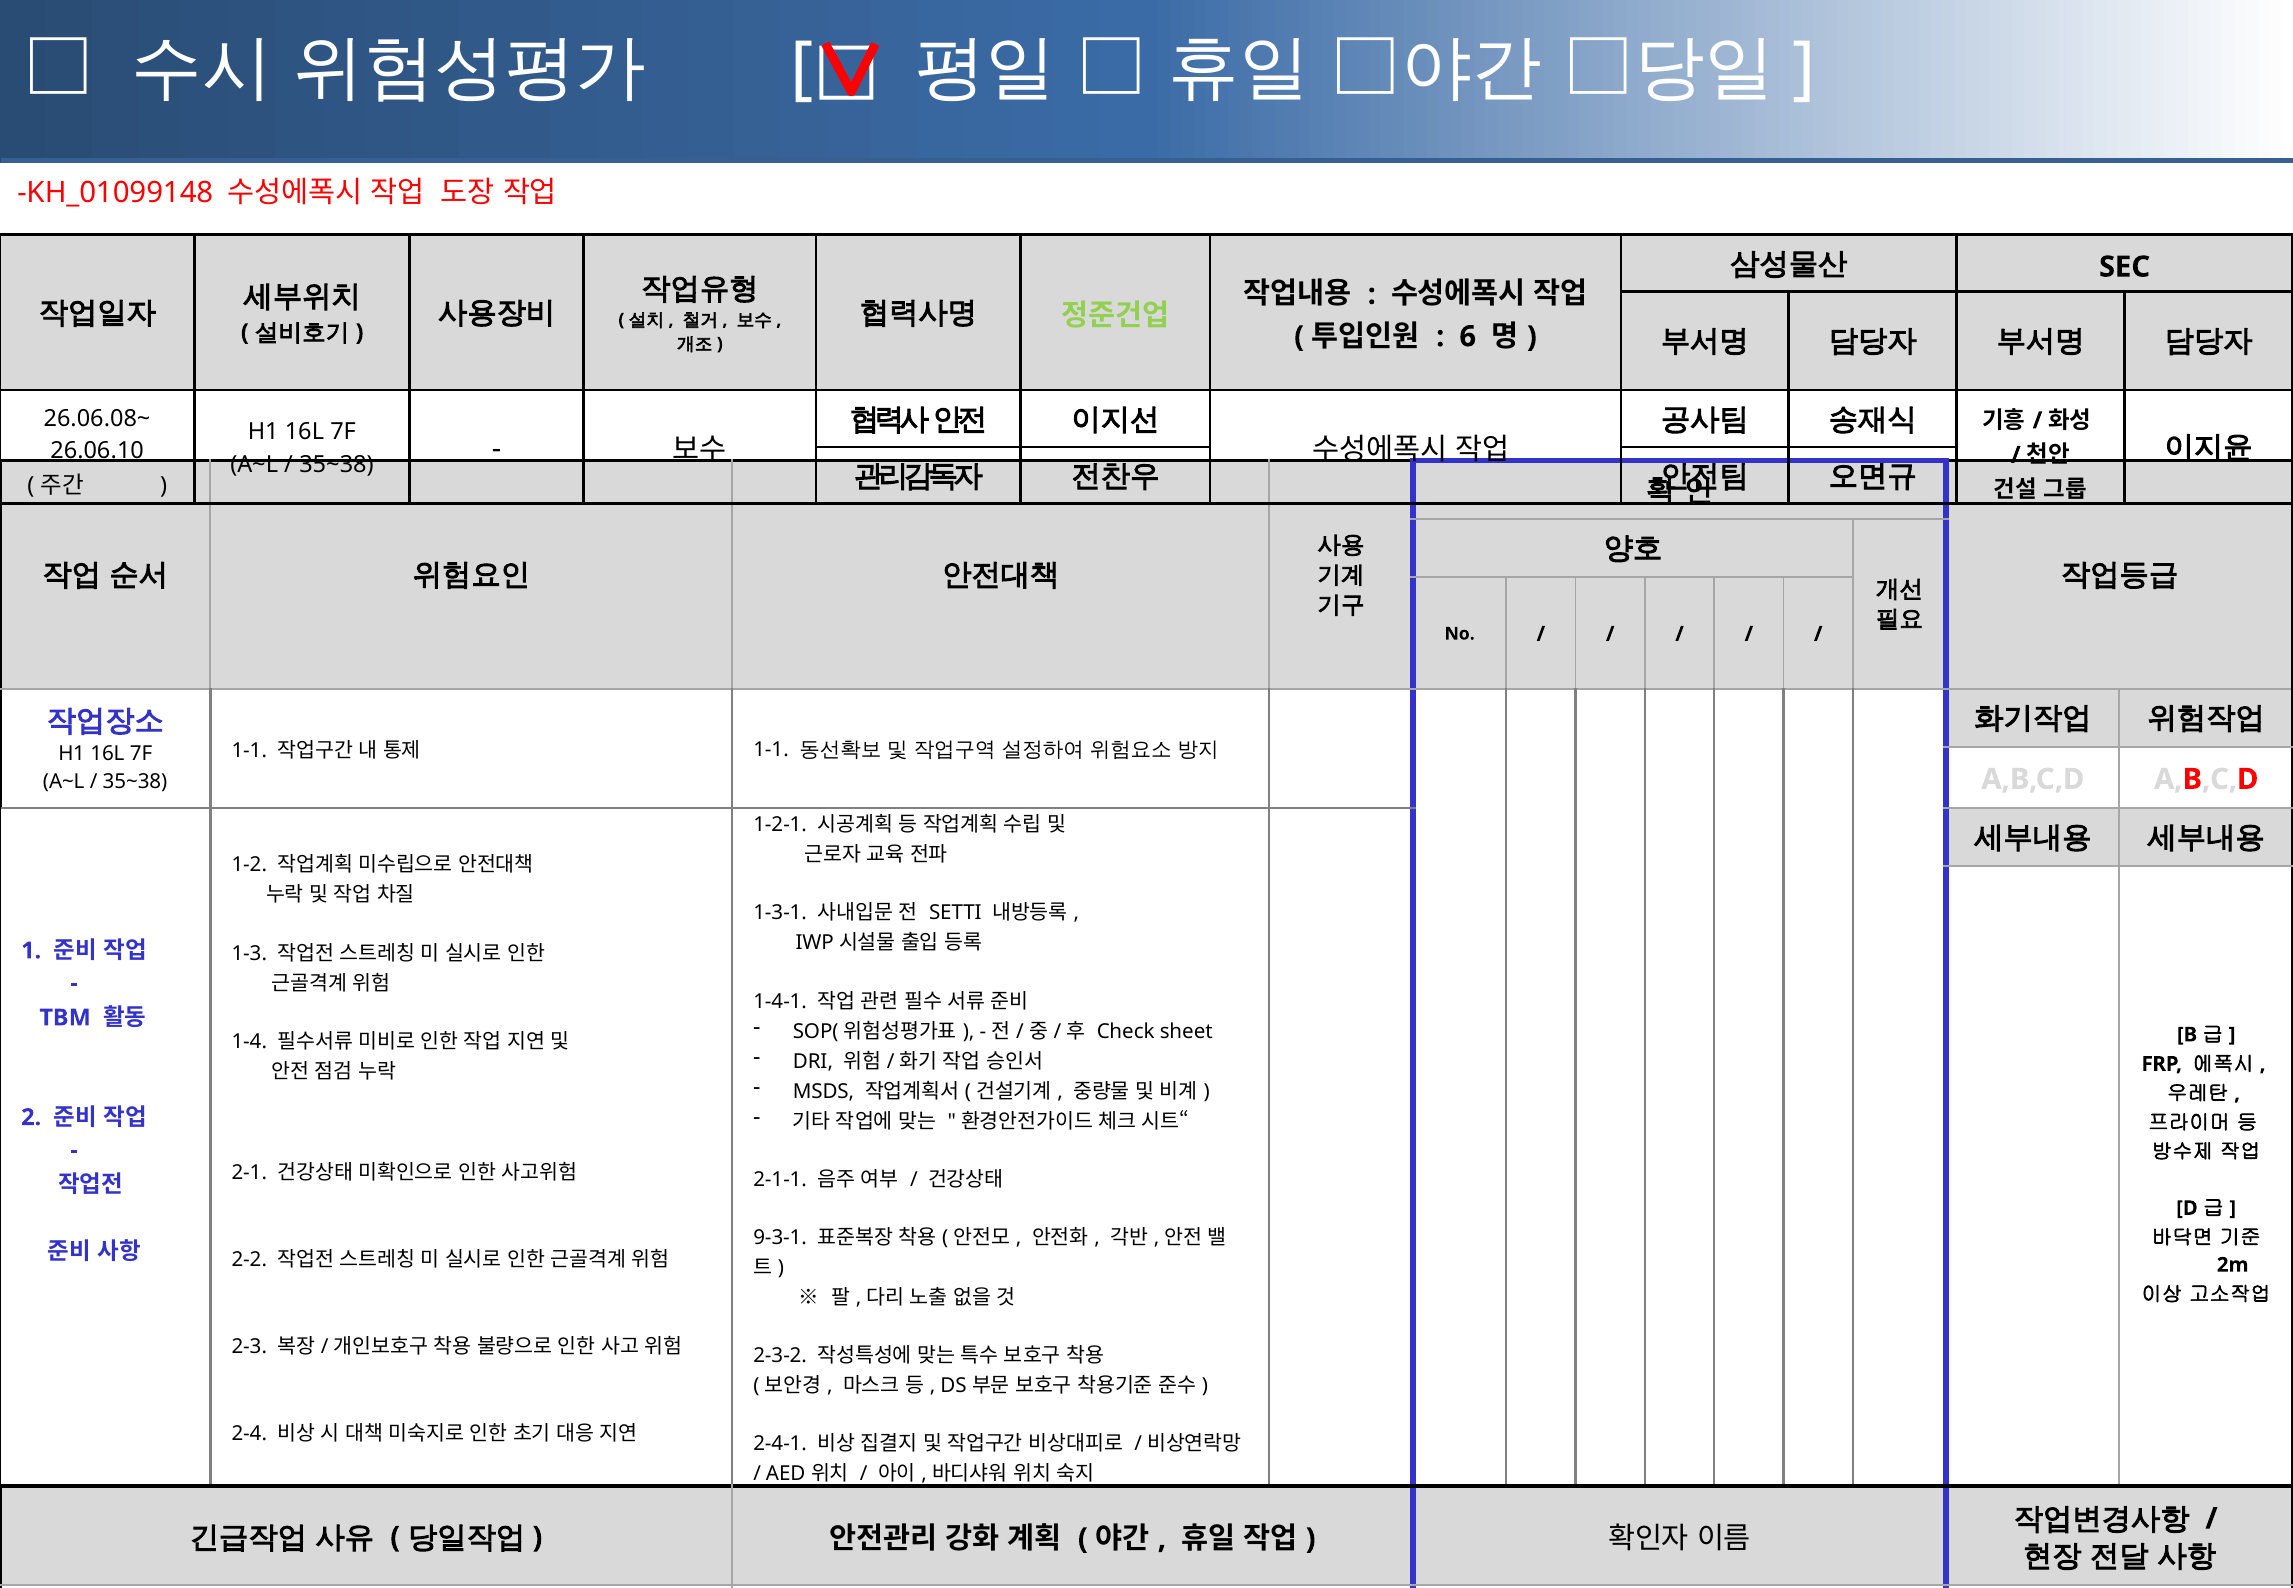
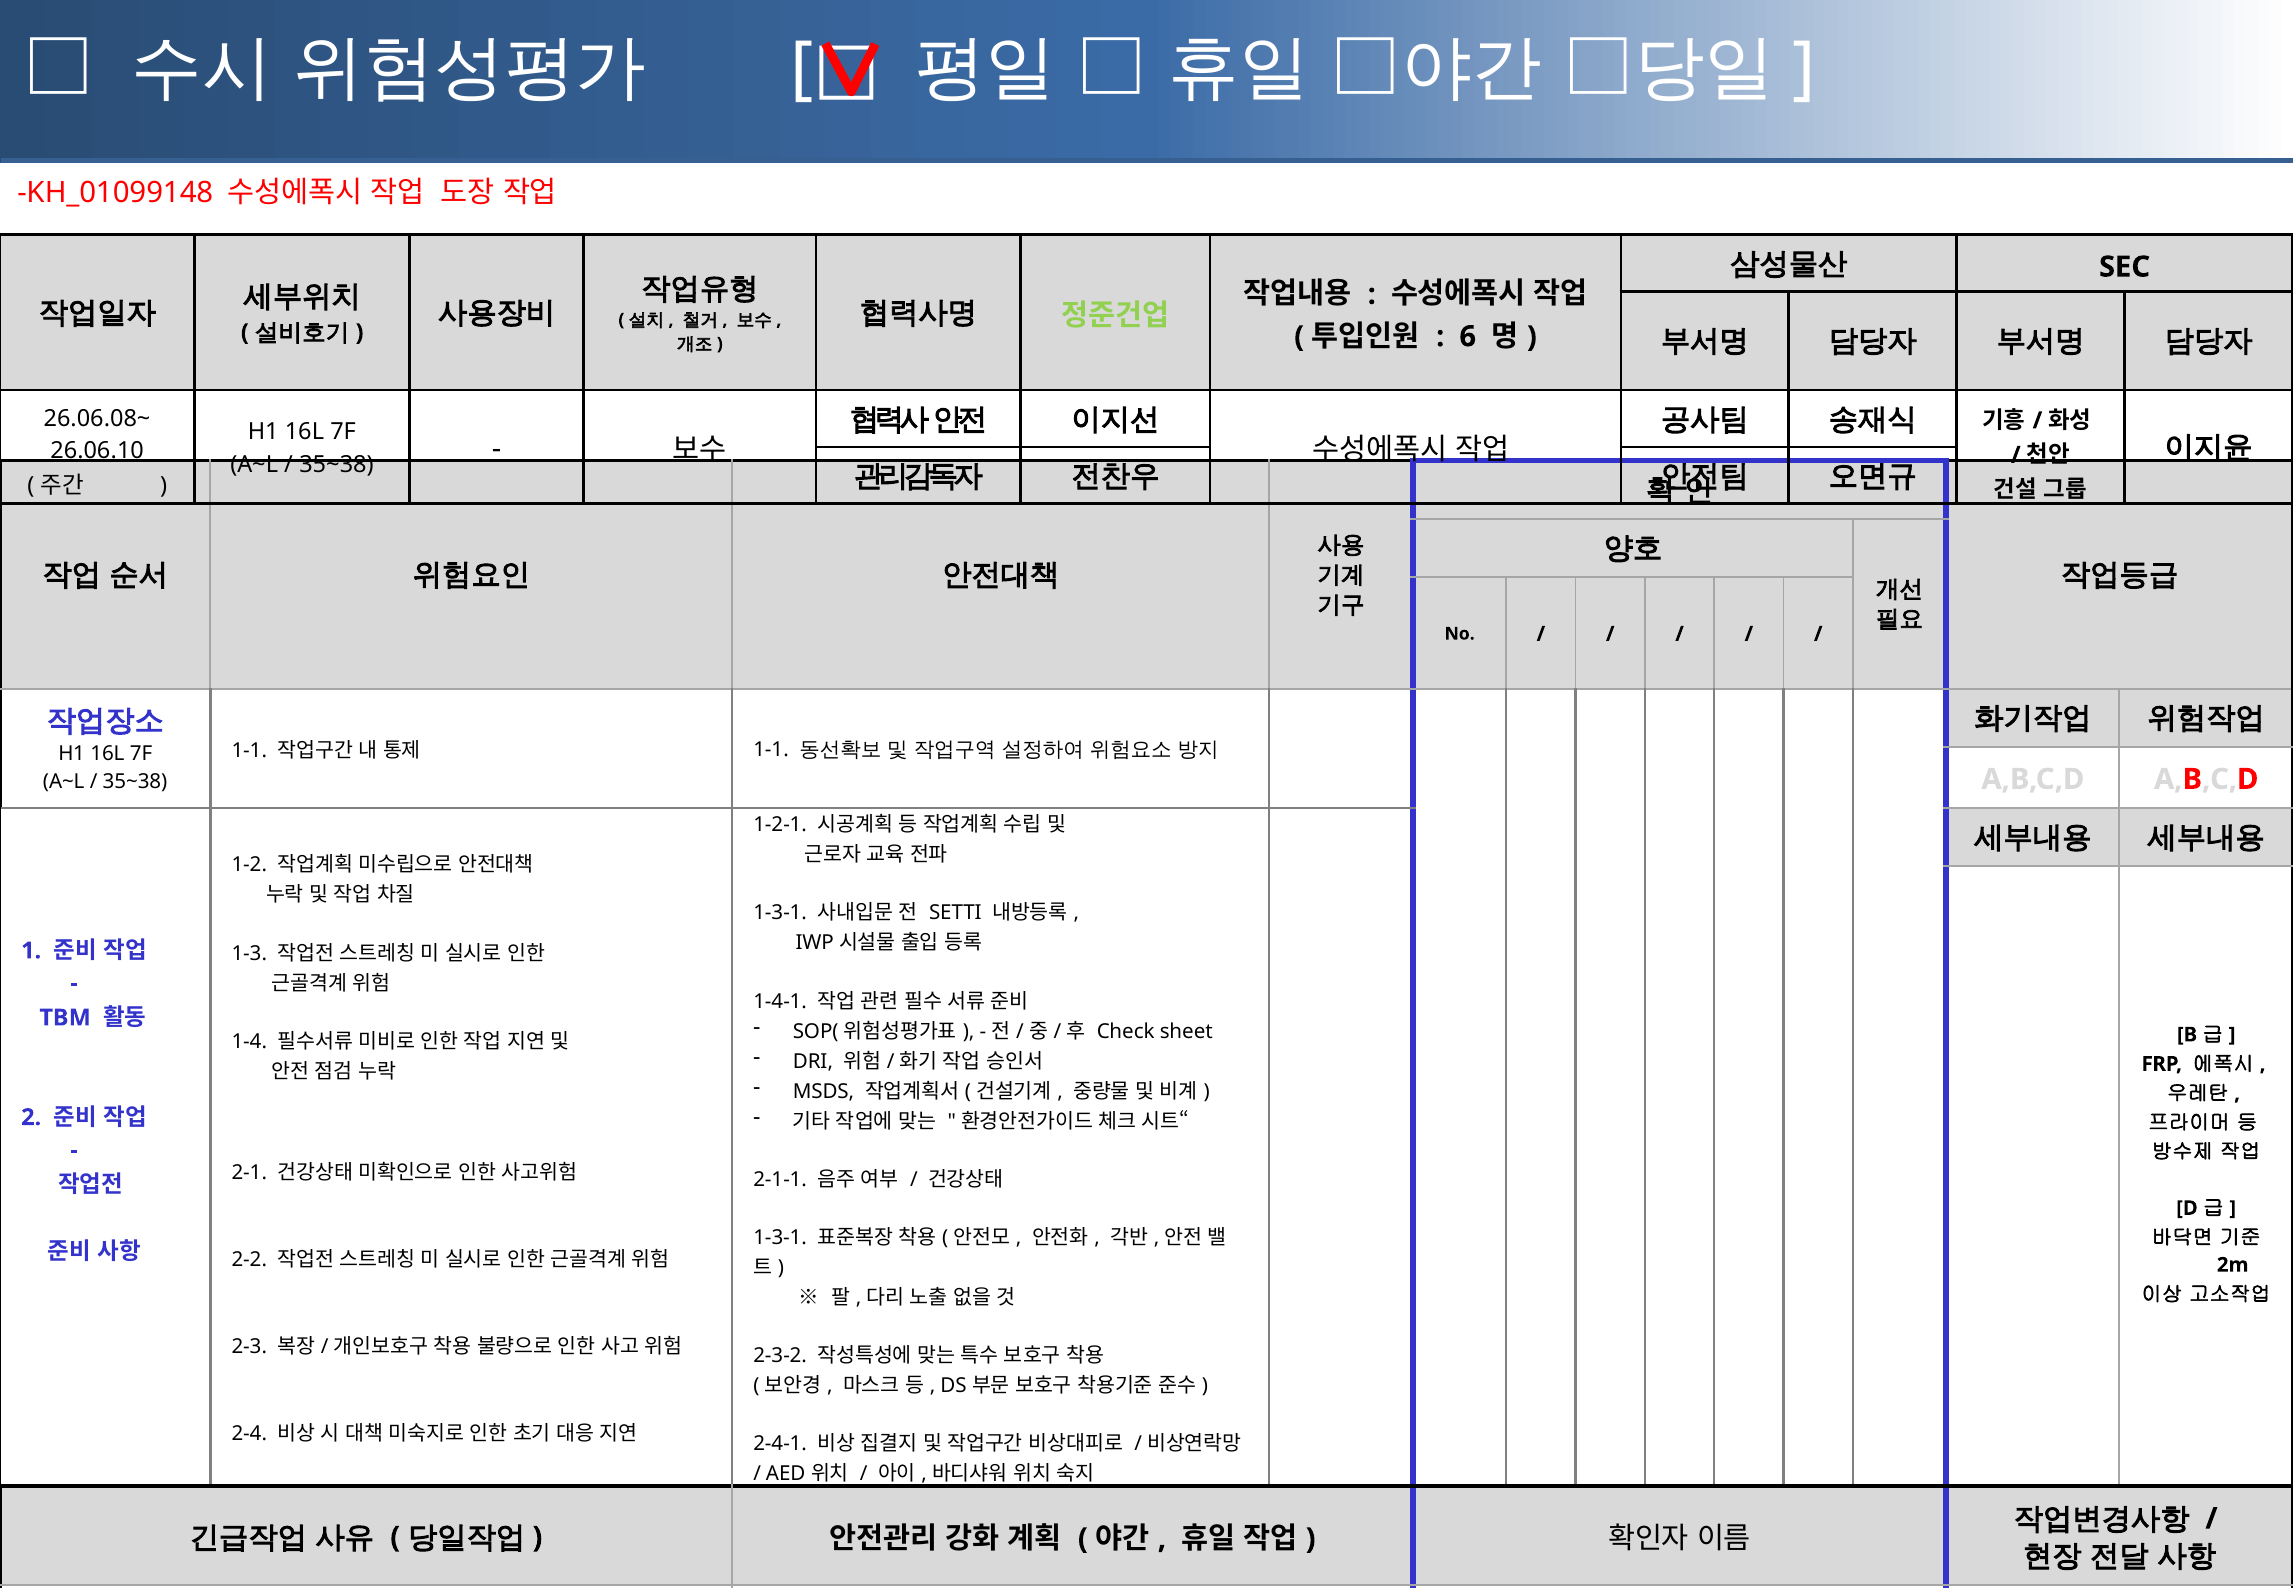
9-3-1 at (780, 1237): 9-3-1 -> 1-3-1
